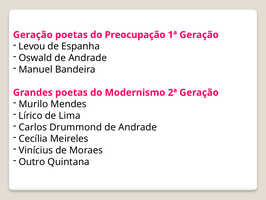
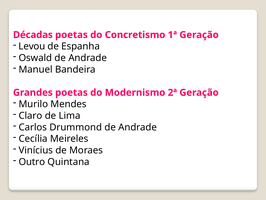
Geração at (33, 35): Geração -> Décadas
Preocupação: Preocupação -> Concretismo
Lírico: Lírico -> Claro
